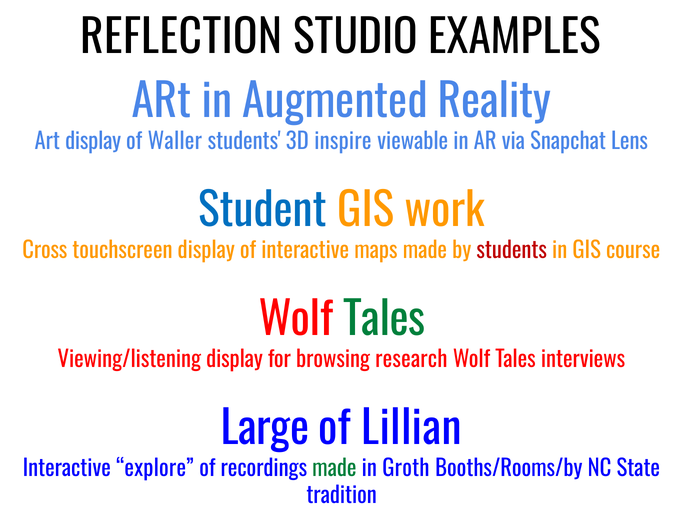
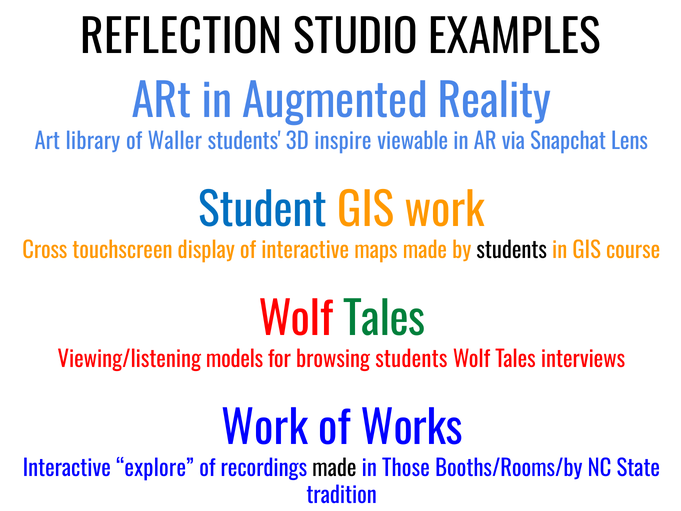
Art display: display -> library
students at (512, 250) colour: red -> black
Viewing/listening display: display -> models
browsing research: research -> students
Large at (265, 429): Large -> Work
Lillian: Lillian -> Works
made at (334, 468) colour: green -> black
Groth: Groth -> Those
